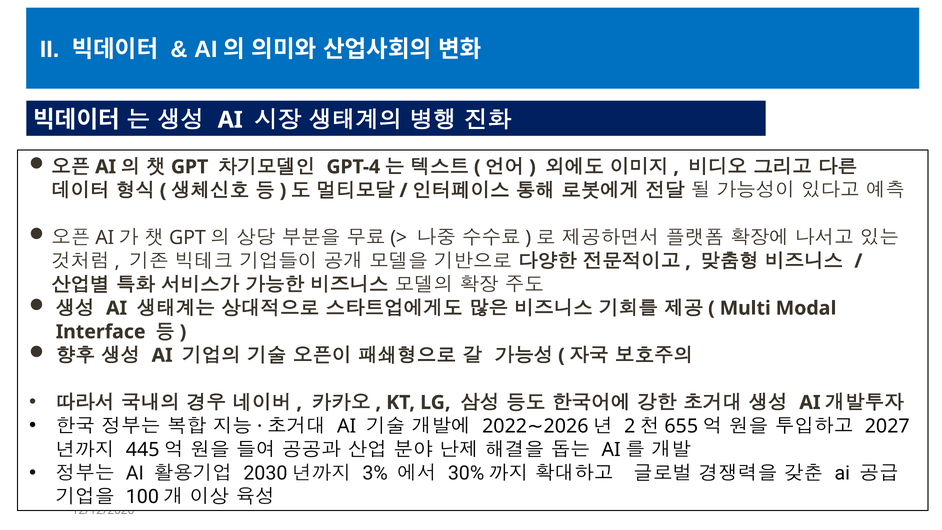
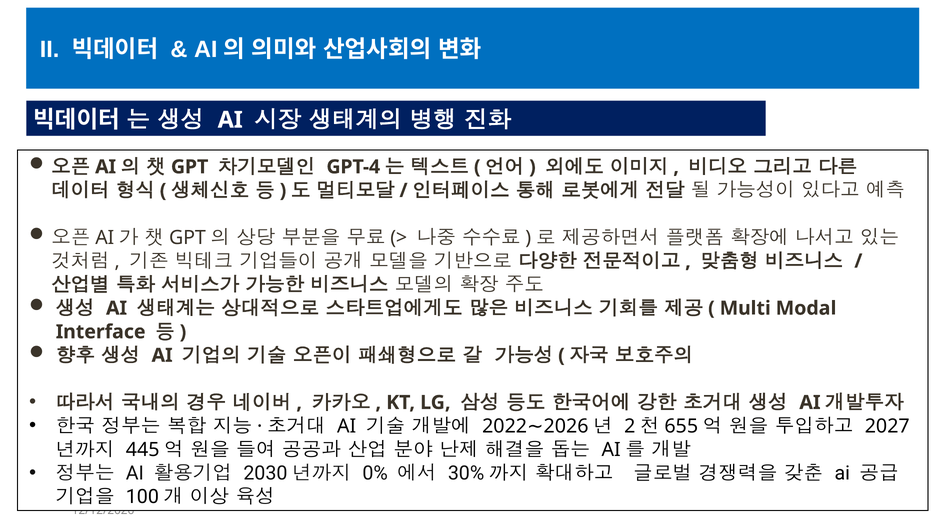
3%: 3% -> 0%
